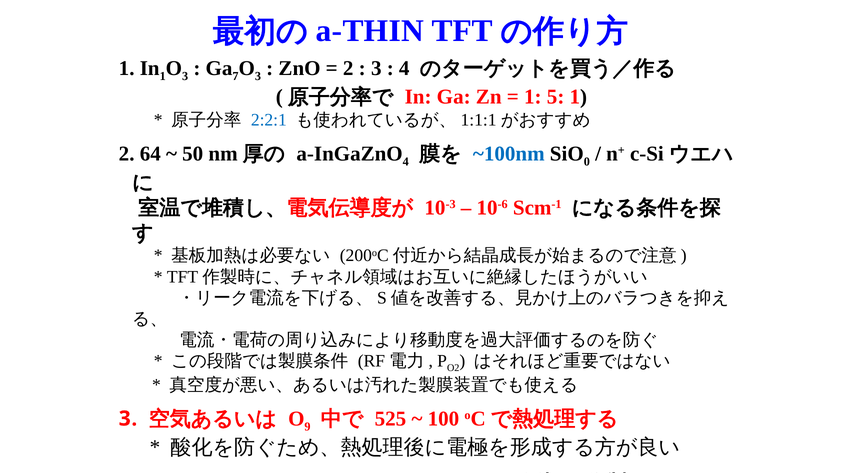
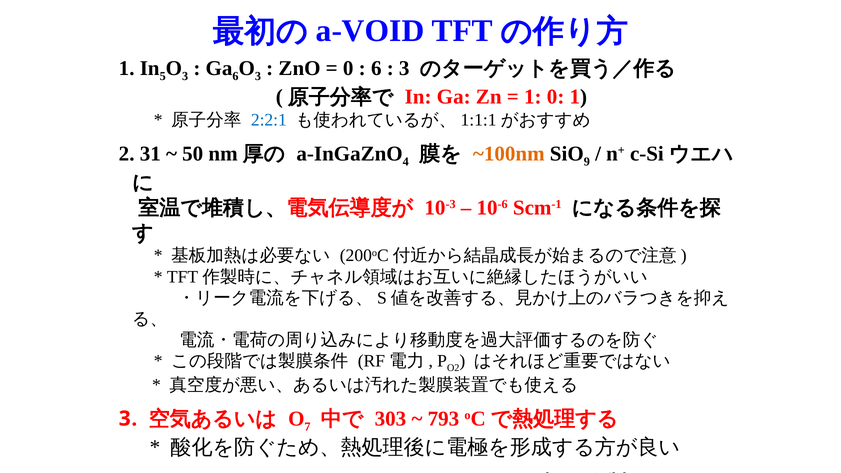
a-THIN: a-THIN -> a-VOID
In 1: 1 -> 5
Ga 7: 7 -> 6
2 at (348, 68): 2 -> 0
3 at (376, 68): 3 -> 6
4 at (404, 68): 4 -> 3
1 5: 5 -> 0
64: 64 -> 31
~100nm colour: blue -> orange
0: 0 -> 9
9: 9 -> 7
525: 525 -> 303
100: 100 -> 793
